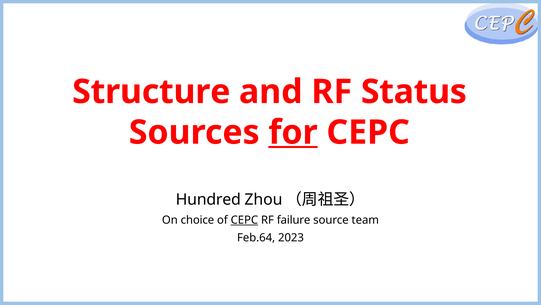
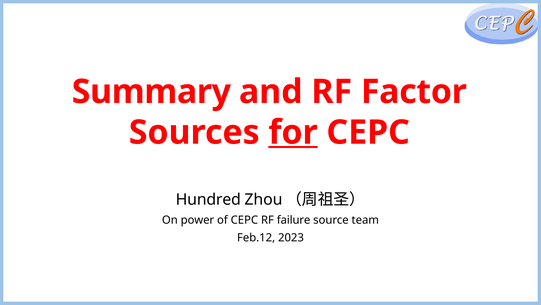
Structure: Structure -> Summary
Status: Status -> Factor
choice: choice -> power
CEPC at (244, 220) underline: present -> none
Feb.64: Feb.64 -> Feb.12
